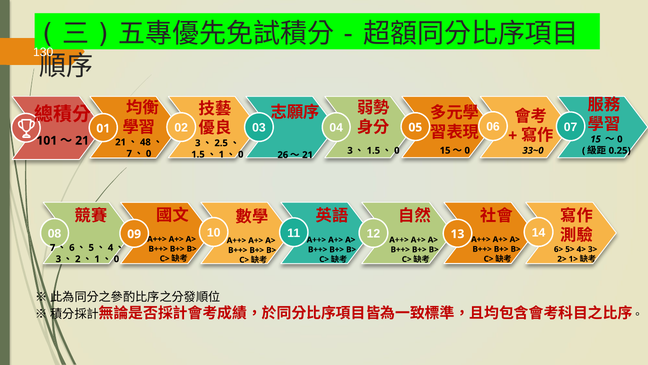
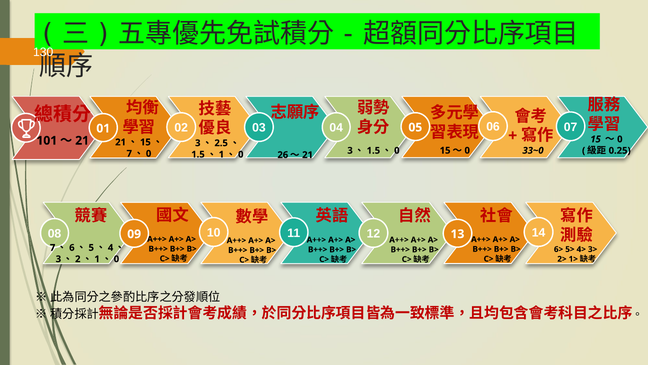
48 at (145, 142): 48 -> 15
